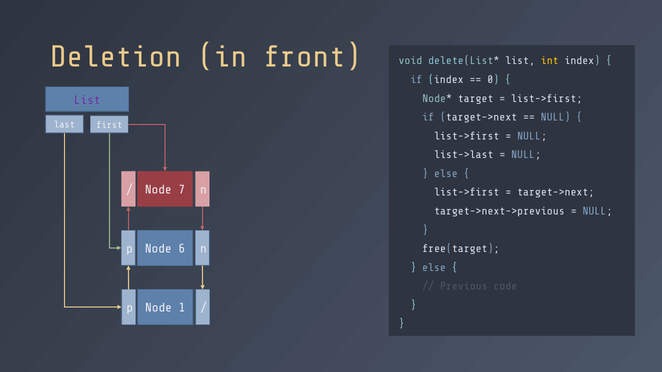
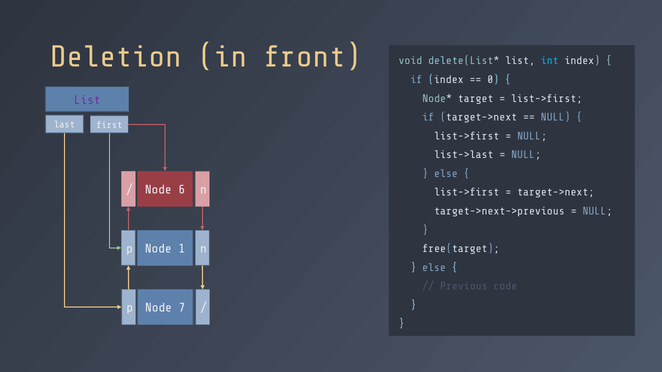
int colour: yellow -> light blue
7: 7 -> 6
6: 6 -> 1
1: 1 -> 7
